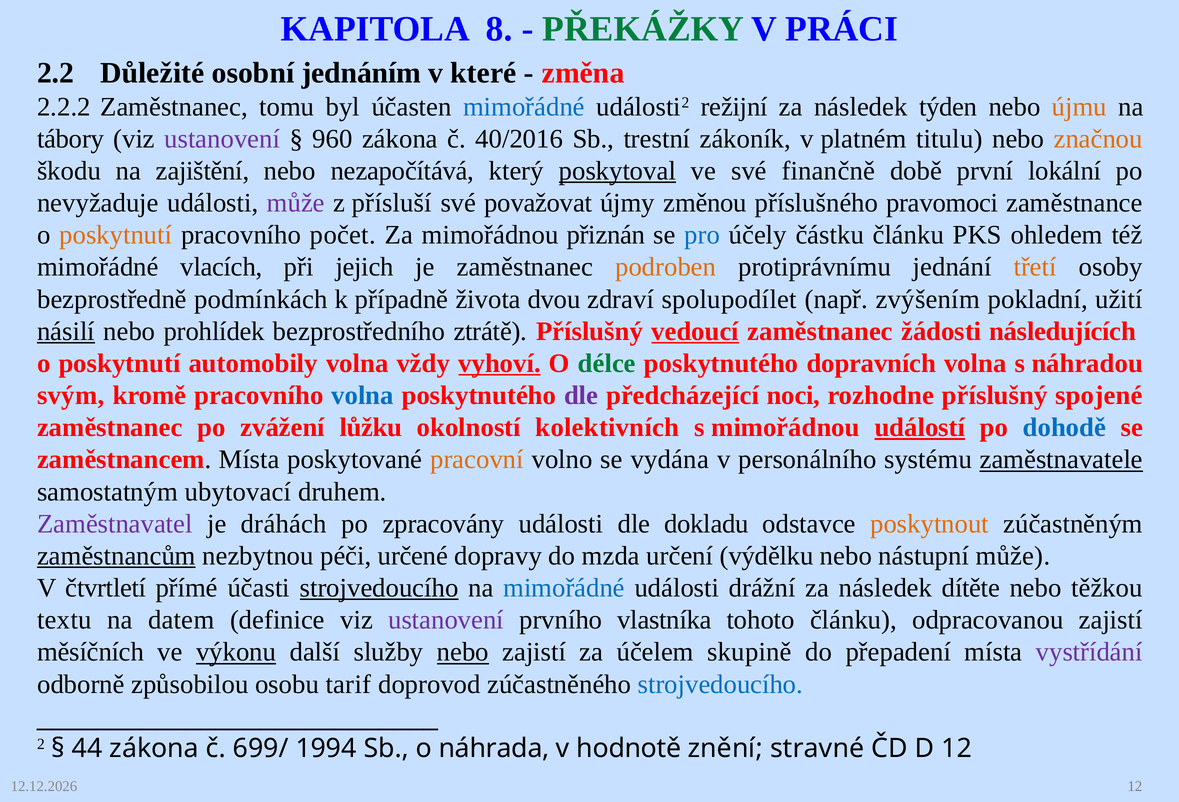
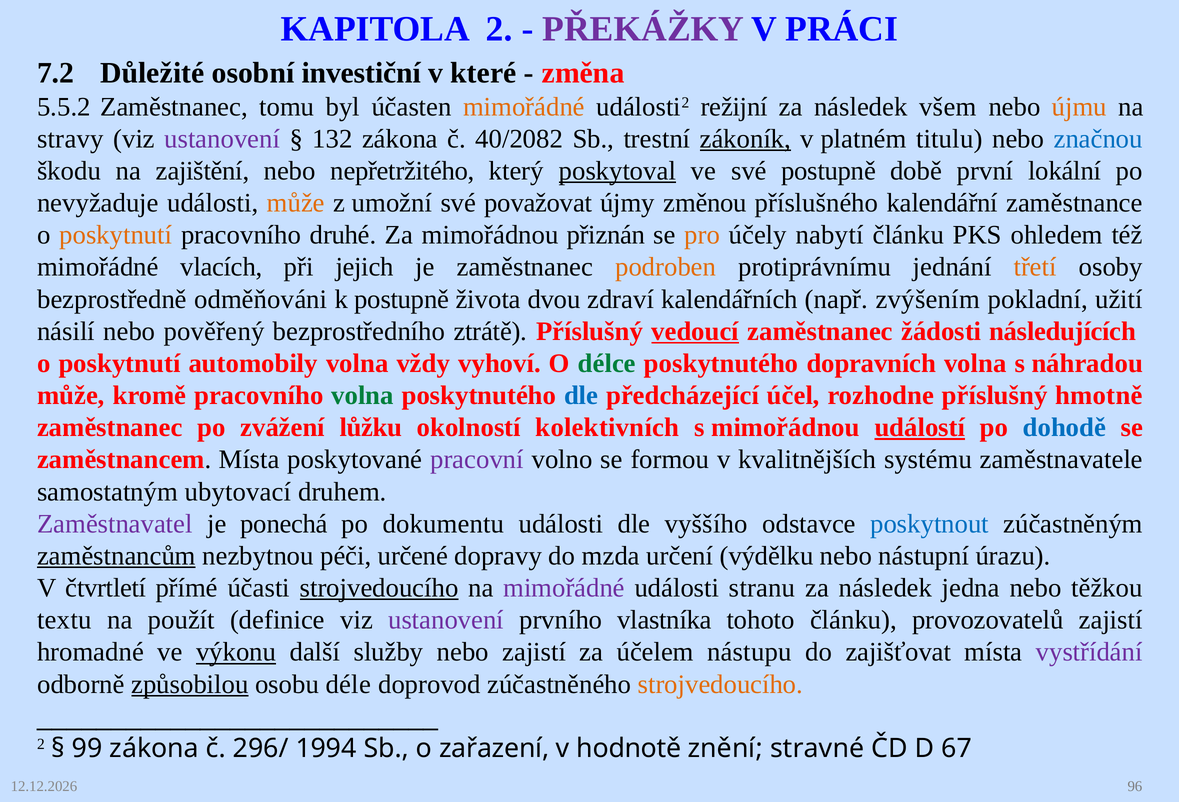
KAPITOLA 8: 8 -> 2
PŘEKÁŽKY colour: green -> purple
2.2: 2.2 -> 7.2
jednáním: jednáním -> investiční
2.2.2: 2.2.2 -> 5.5.2
mimořádné at (524, 107) colour: blue -> orange
týden: týden -> všem
tábory: tábory -> stravy
960: 960 -> 132
40/2016: 40/2016 -> 40/2082
zákoník underline: none -> present
značnou colour: orange -> blue
nezapočítává: nezapočítává -> nepřetržitého
své finančně: finančně -> postupně
může at (296, 203) colour: purple -> orange
přísluší: přísluší -> umožní
pravomoci: pravomoci -> kalendářní
počet: počet -> druhé
pro colour: blue -> orange
částku: částku -> nabytí
podmínkách: podmínkách -> odměňováni
k případně: případně -> postupně
spolupodílet: spolupodílet -> kalendářních
násilí underline: present -> none
prohlídek: prohlídek -> pověřený
vyhoví underline: present -> none
svým at (71, 396): svým -> může
volna at (362, 396) colour: blue -> green
dle at (581, 396) colour: purple -> blue
noci: noci -> účel
spojené: spojené -> hmotně
pracovní colour: orange -> purple
vydána: vydána -> formou
personálního: personálního -> kvalitnějších
zaměstnavatele underline: present -> none
dráhách: dráhách -> ponechá
zpracovány: zpracovány -> dokumentu
dokladu: dokladu -> vyššího
poskytnout colour: orange -> blue
nástupní může: může -> úrazu
mimořádné at (564, 588) colour: blue -> purple
drážní: drážní -> stranu
dítěte: dítěte -> jedna
datem: datem -> použít
odpracovanou: odpracovanou -> provozovatelů
měsíčních: měsíčních -> hromadné
nebo at (463, 652) underline: present -> none
skupině: skupině -> nástupu
přepadení: přepadení -> zajišťovat
způsobilou underline: none -> present
tarif: tarif -> déle
strojvedoucího at (720, 684) colour: blue -> orange
44: 44 -> 99
699/: 699/ -> 296/
náhrada: náhrada -> zařazení
D 12: 12 -> 67
12 at (1135, 786): 12 -> 96
